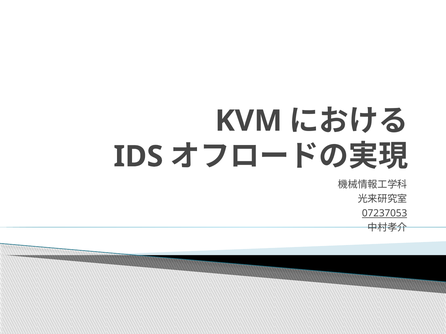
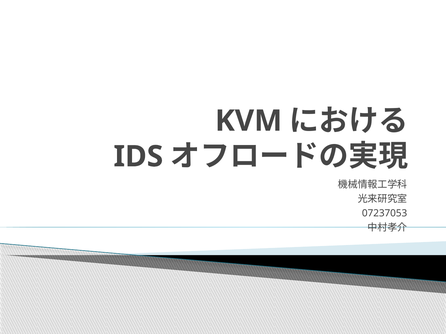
07237053 underline: present -> none
